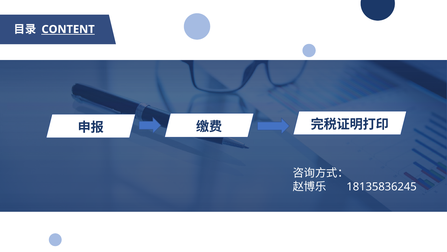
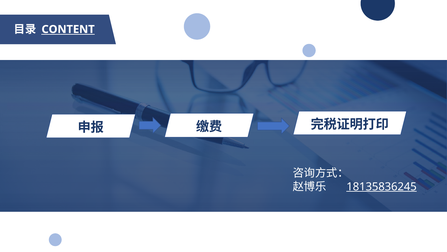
18135836245 underline: none -> present
